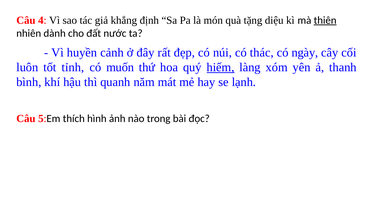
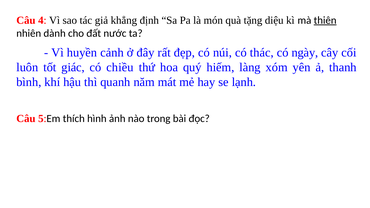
tỉnh: tỉnh -> giác
muốn: muốn -> chiều
hiếm underline: present -> none
